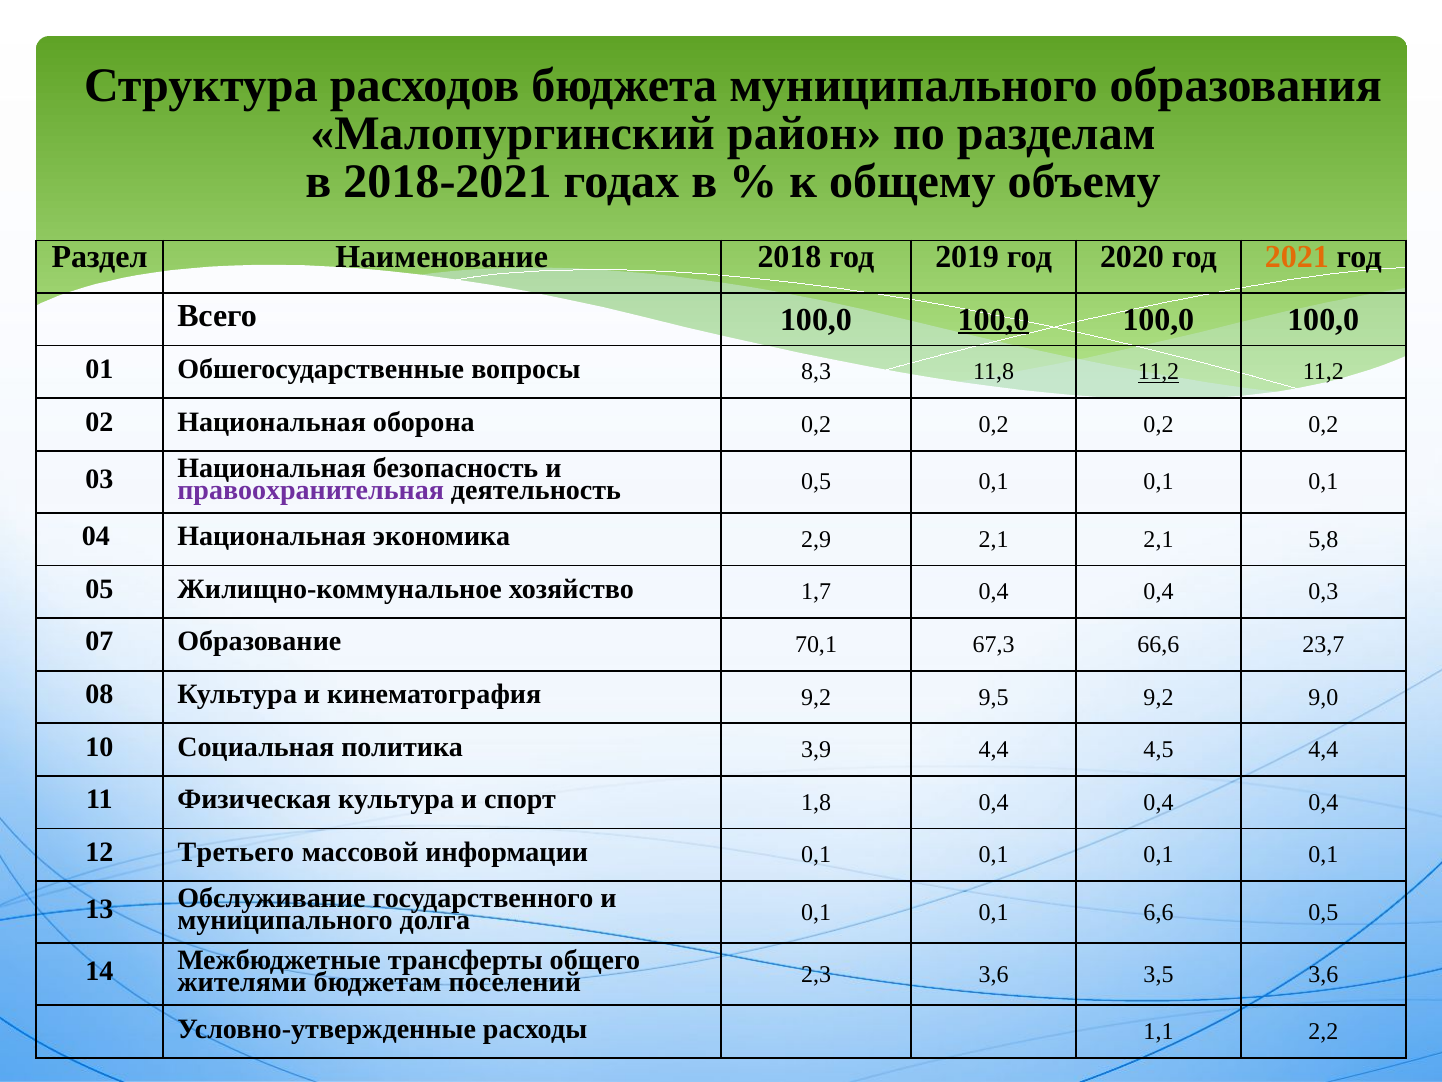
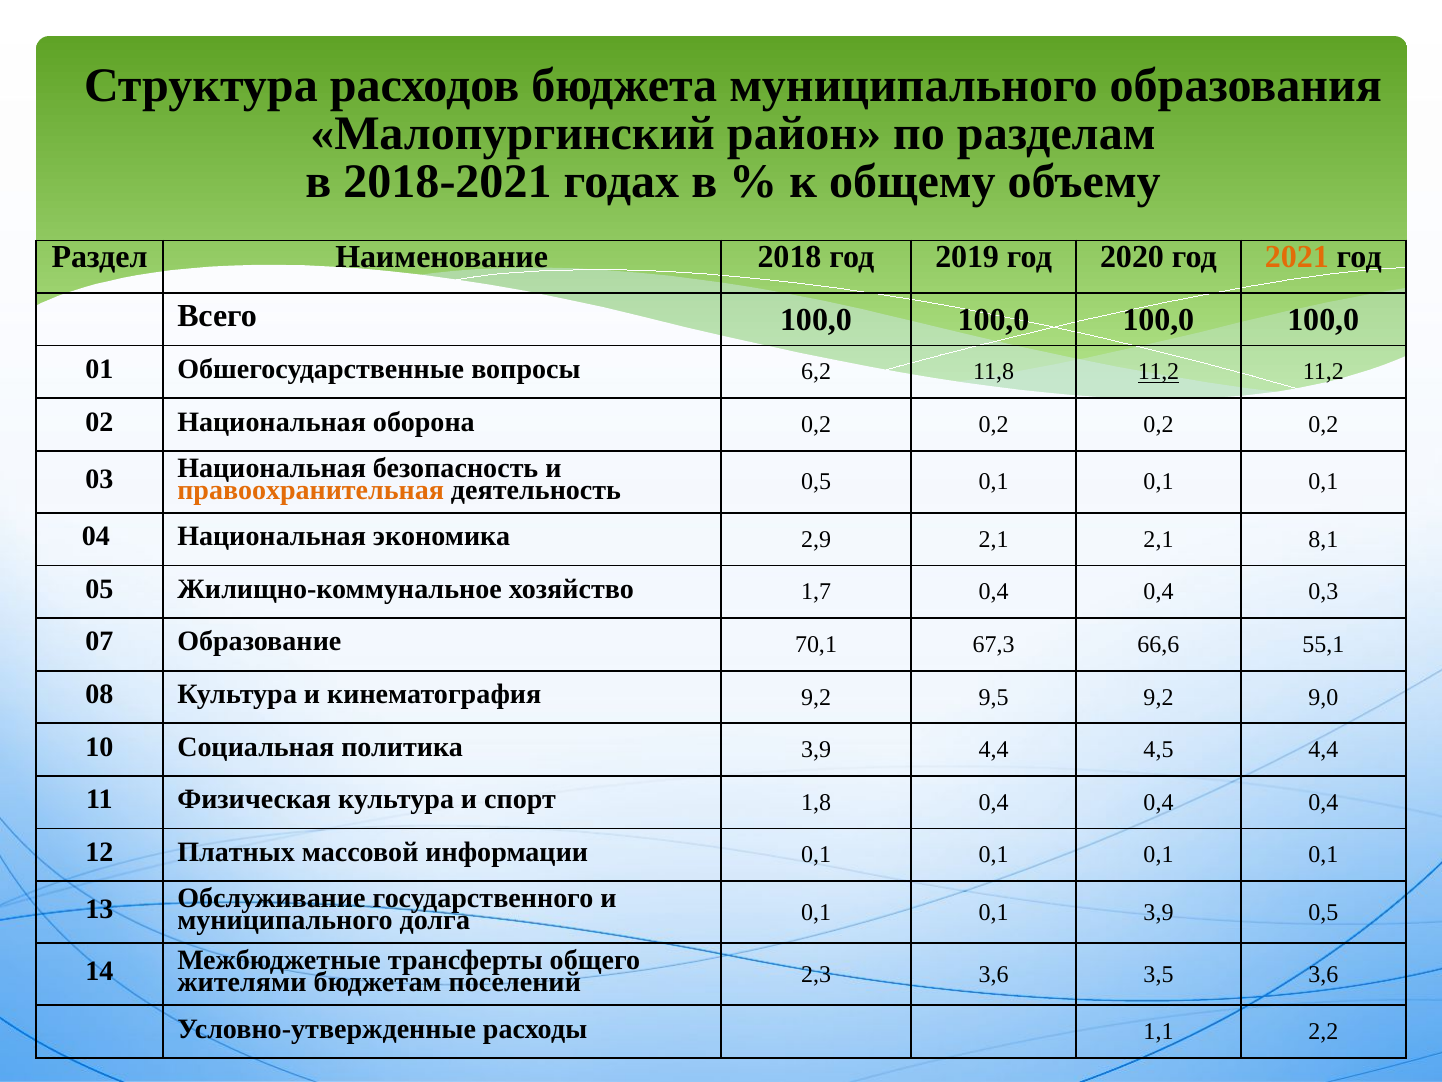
100,0 at (994, 319) underline: present -> none
8,3: 8,3 -> 6,2
правоохранительная colour: purple -> orange
5,8: 5,8 -> 8,1
23,7: 23,7 -> 55,1
Третьего: Третьего -> Платных
0,1 6,6: 6,6 -> 3,9
